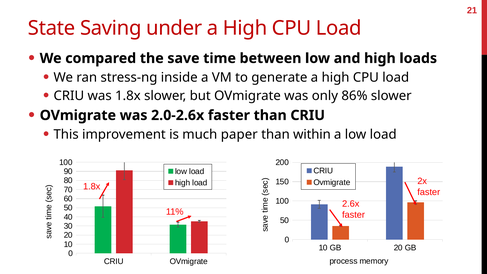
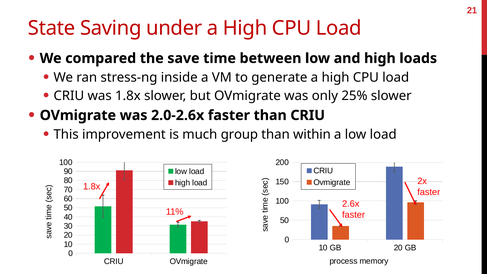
86%: 86% -> 25%
paper: paper -> group
